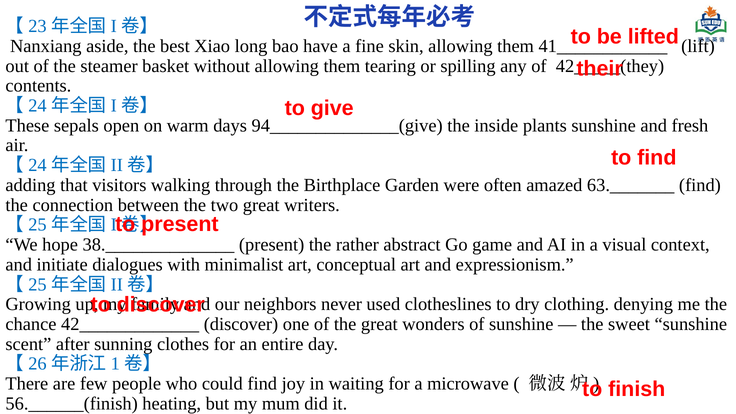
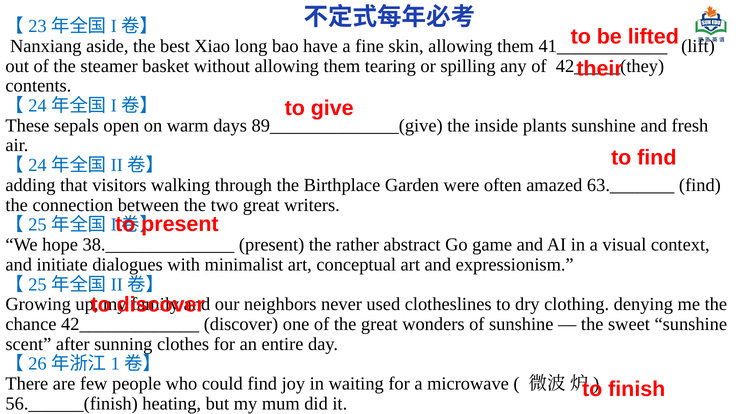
94______________(give: 94______________(give -> 89______________(give
